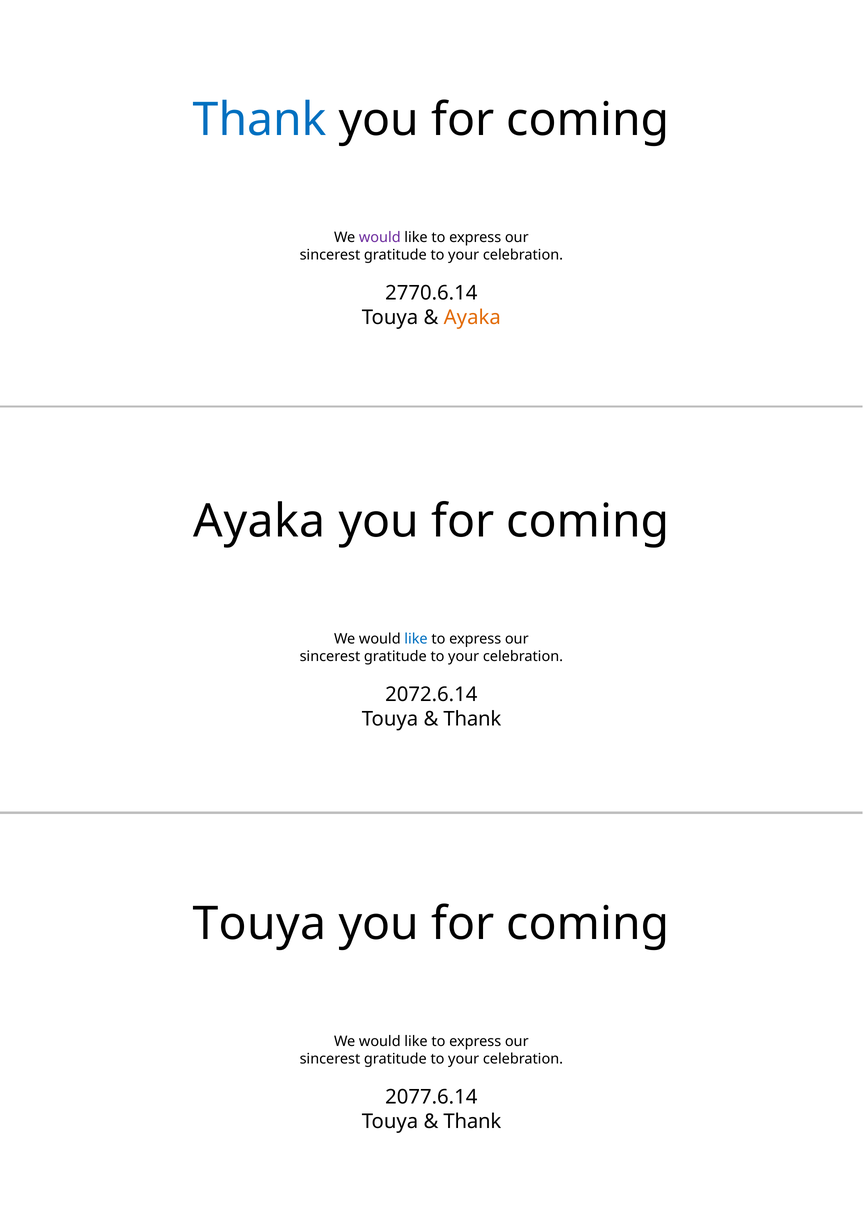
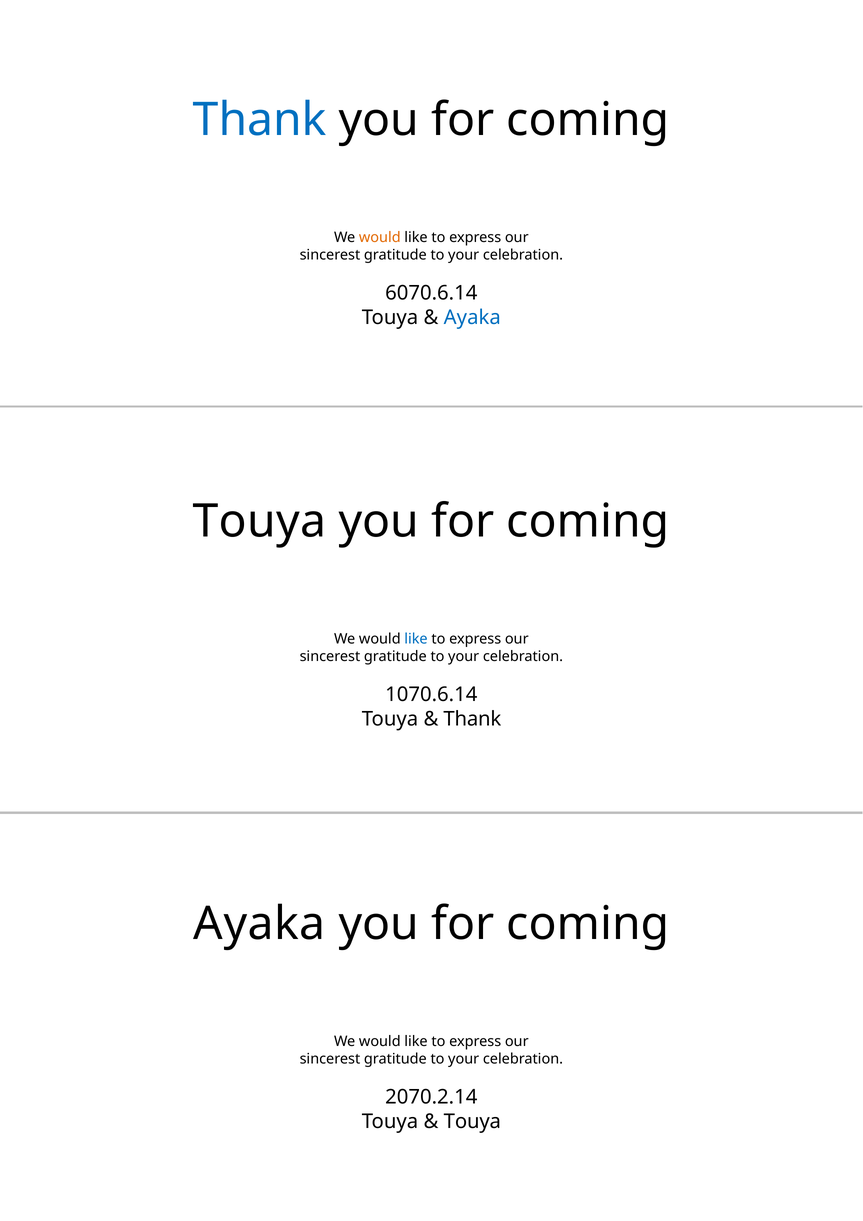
would at (380, 237) colour: purple -> orange
2770.6.14: 2770.6.14 -> 6070.6.14
Ayaka at (472, 317) colour: orange -> blue
Ayaka at (259, 521): Ayaka -> Touya
2072.6.14: 2072.6.14 -> 1070.6.14
Touya at (260, 923): Touya -> Ayaka
2077.6.14: 2077.6.14 -> 2070.2.14
Thank at (472, 1121): Thank -> Touya
